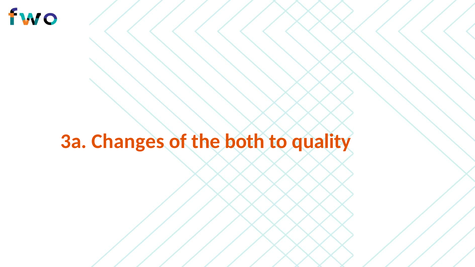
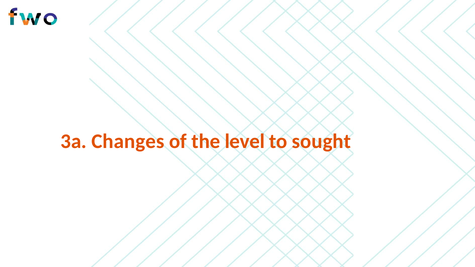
both: both -> level
quality: quality -> sought
